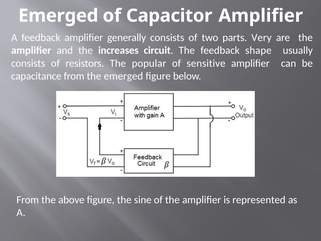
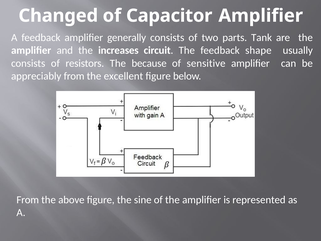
Emerged at (58, 16): Emerged -> Changed
Very: Very -> Tank
popular: popular -> because
capacitance: capacitance -> appreciably
the emerged: emerged -> excellent
